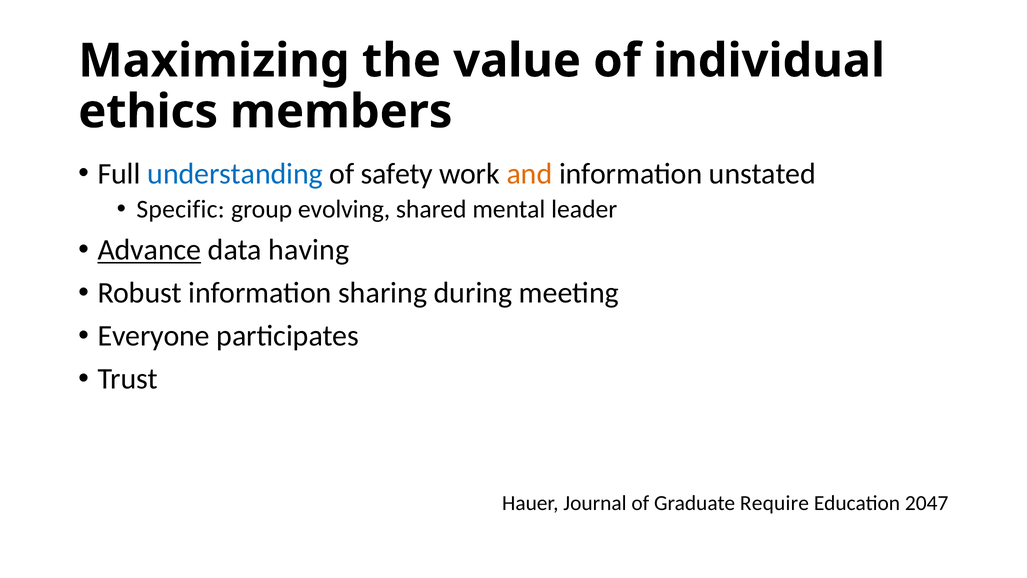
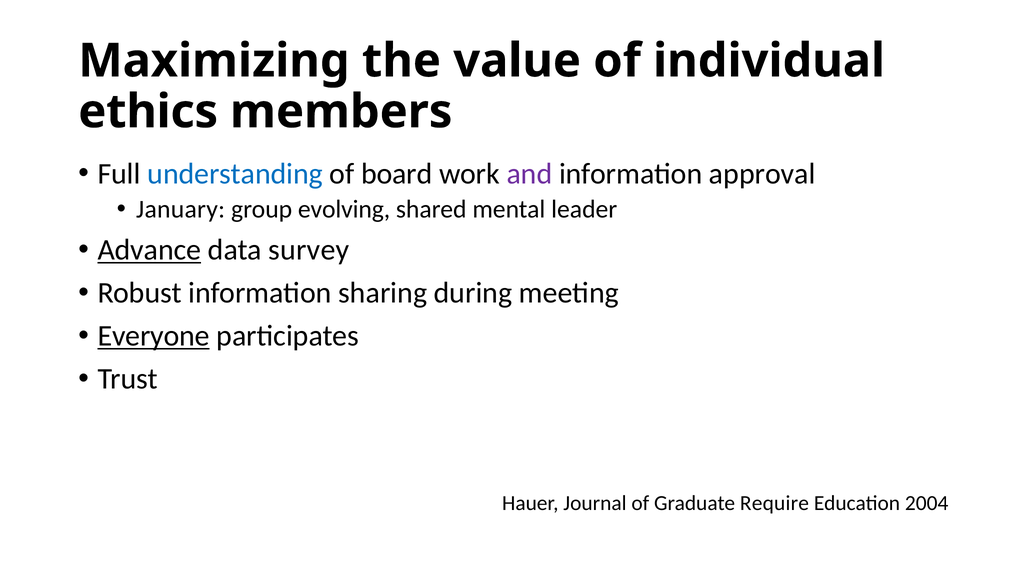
safety: safety -> board
and colour: orange -> purple
unstated: unstated -> approval
Specific: Specific -> January
having: having -> survey
Everyone underline: none -> present
2047: 2047 -> 2004
